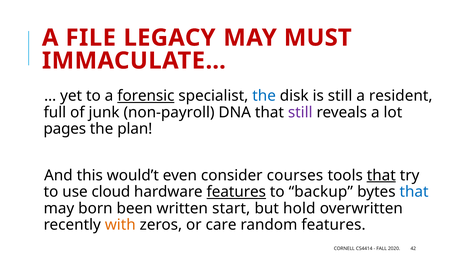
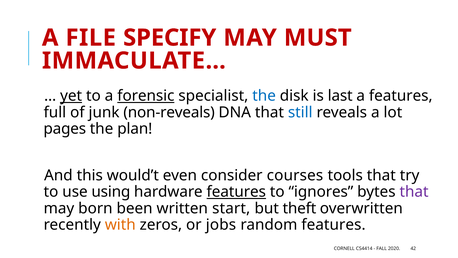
LEGACY: LEGACY -> SPECIFY
yet underline: none -> present
is still: still -> last
a resident: resident -> features
non-payroll: non-payroll -> non-reveals
still at (300, 112) colour: purple -> blue
that at (381, 175) underline: present -> none
cloud: cloud -> using
backup: backup -> ignores
that at (414, 192) colour: blue -> purple
hold: hold -> theft
care: care -> jobs
